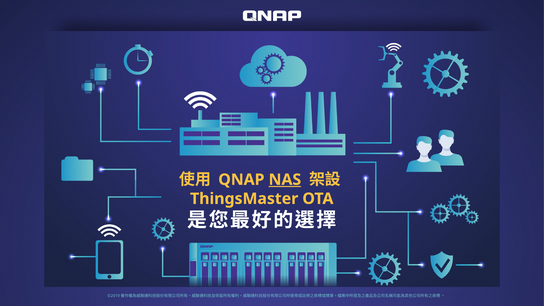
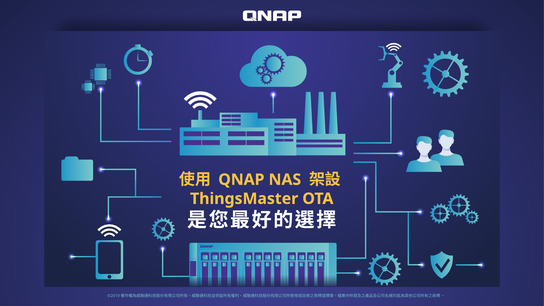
NAS underline: present -> none
